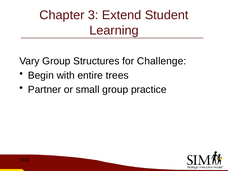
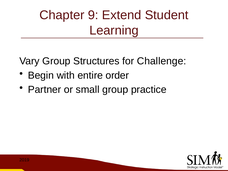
3: 3 -> 9
trees: trees -> order
